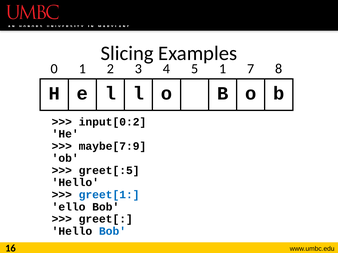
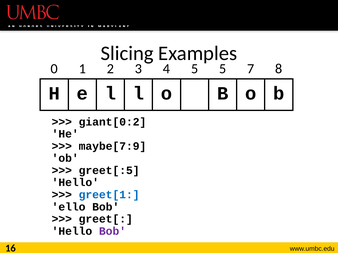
5 1: 1 -> 5
input[0:2: input[0:2 -> giant[0:2
Bob at (113, 232) colour: blue -> purple
